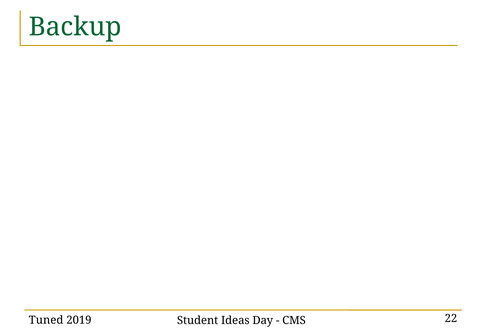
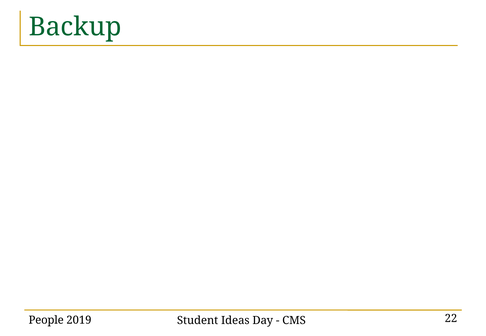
Tuned: Tuned -> People
